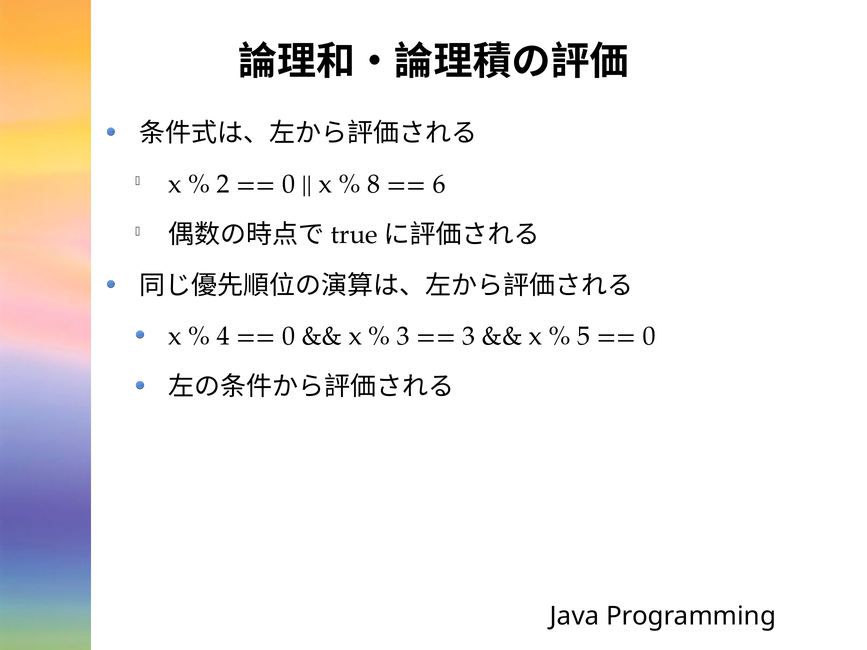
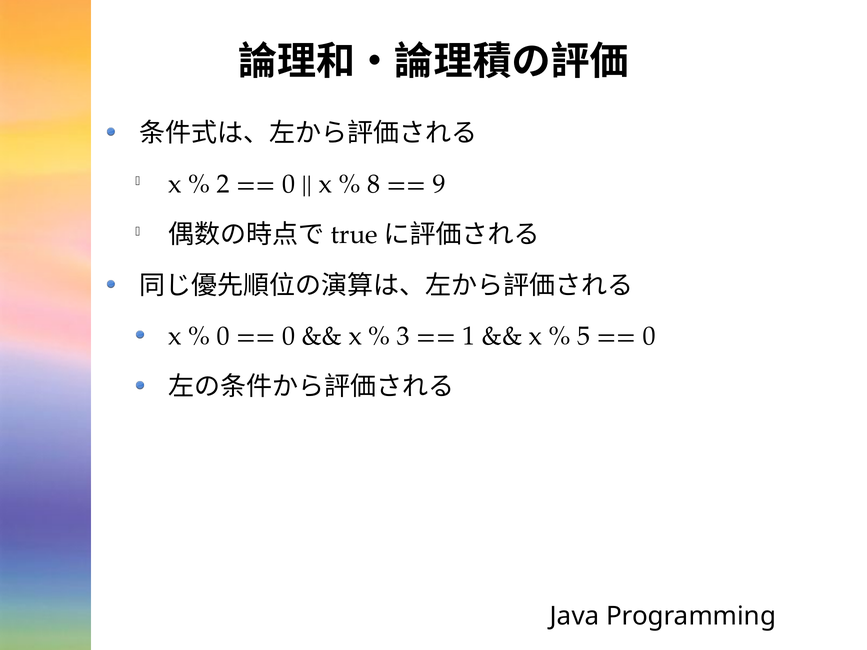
6: 6 -> 9
4 at (223, 336): 4 -> 0
3 at (469, 336): 3 -> 1
